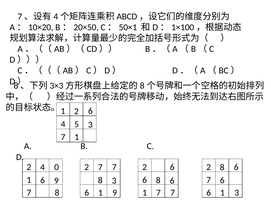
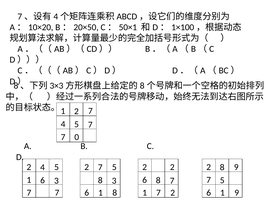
1 6: 6 -> 7
4 3: 3 -> 7
7 1: 1 -> 0
0 at (57, 167): 0 -> 5
7 at (114, 167): 7 -> 5
6 at (172, 167): 6 -> 2
6 at (236, 167): 6 -> 9
1 9: 9 -> 3
6 at (172, 181): 6 -> 7
6 at (222, 180): 6 -> 5
7 8: 8 -> 7
6 9: 9 -> 8
7 at (173, 193): 7 -> 2
6 3: 3 -> 9
